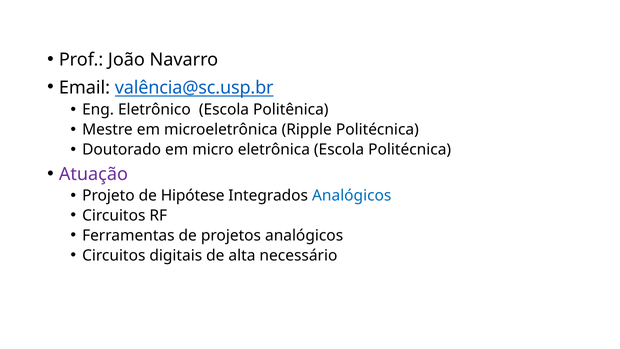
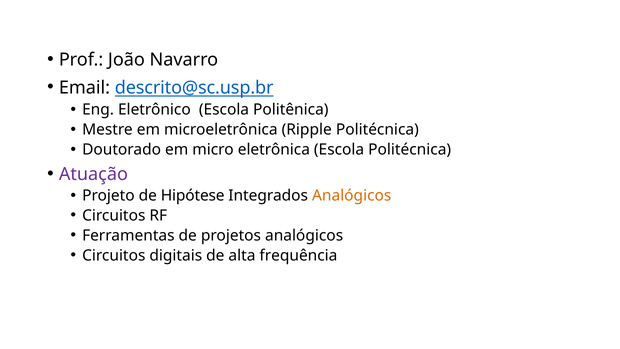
valência@sc.usp.br: valência@sc.usp.br -> descrito@sc.usp.br
Analógicos at (352, 195) colour: blue -> orange
necessário: necessário -> frequência
